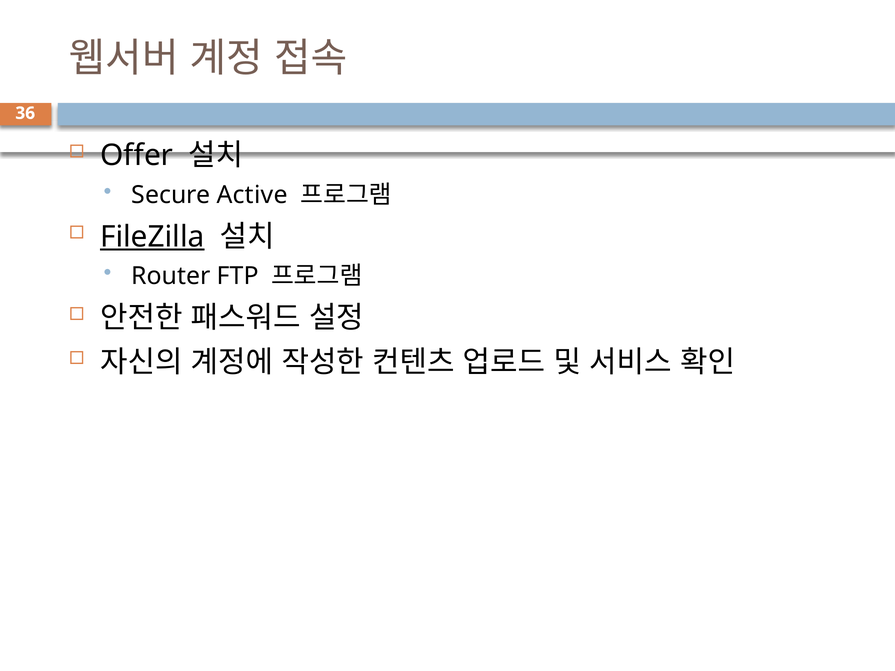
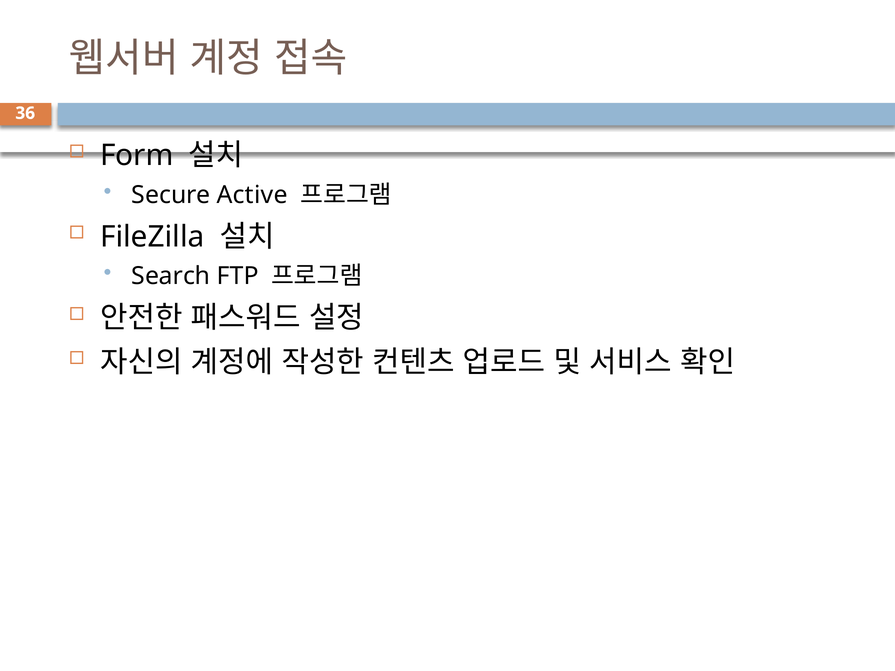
Offer: Offer -> Form
FileZilla underline: present -> none
Router: Router -> Search
